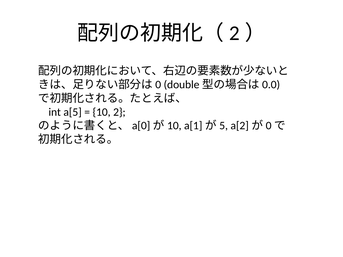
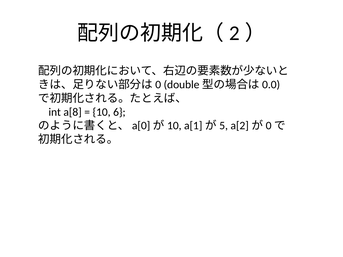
a[5: a[5 -> a[8
2: 2 -> 6
